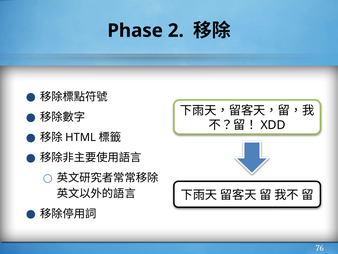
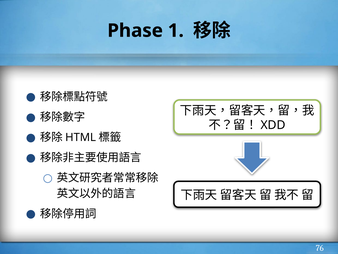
2: 2 -> 1
